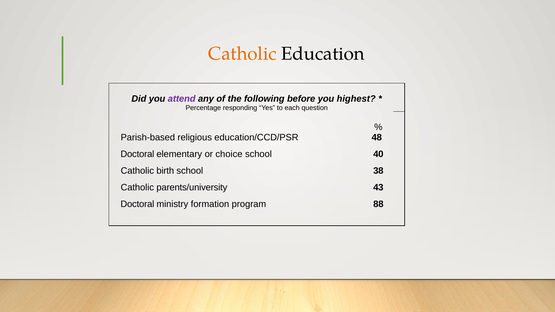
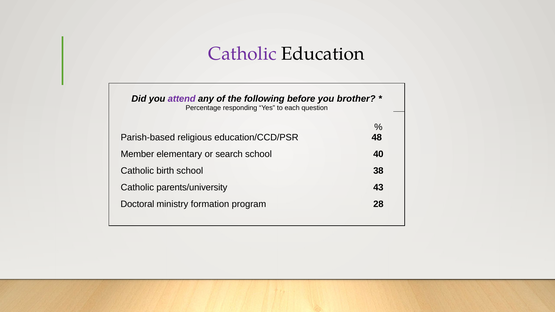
Catholic at (242, 54) colour: orange -> purple
highest: highest -> brother
Doctoral at (137, 154): Doctoral -> Member
choice: choice -> search
88: 88 -> 28
